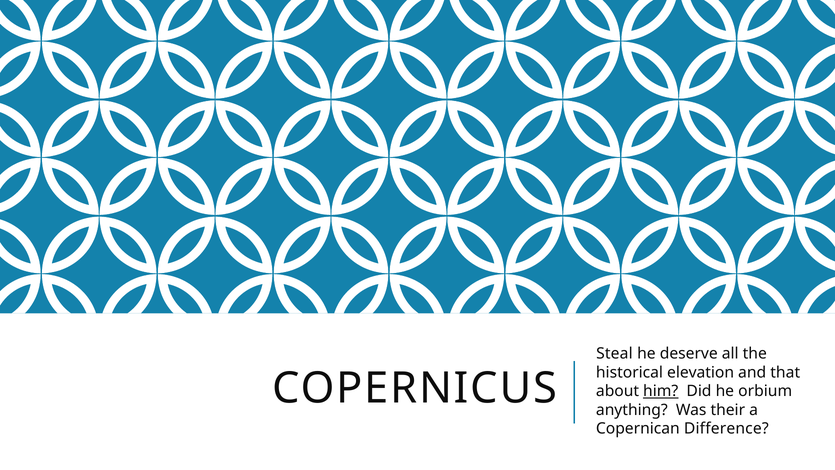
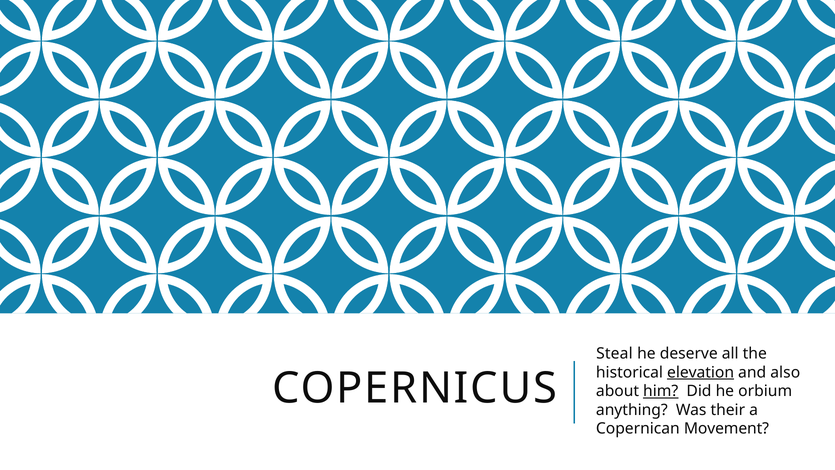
elevation underline: none -> present
that: that -> also
Difference: Difference -> Movement
